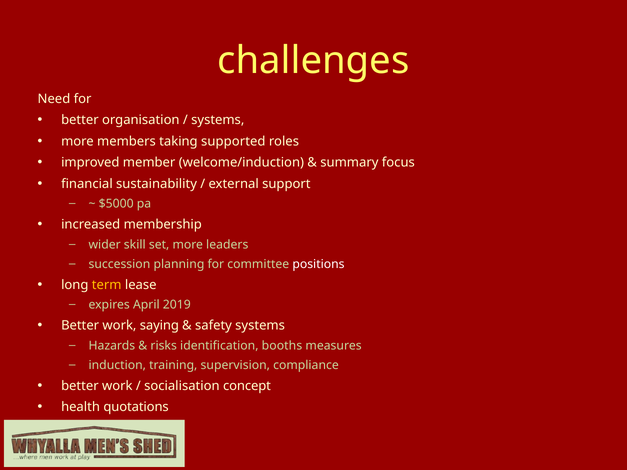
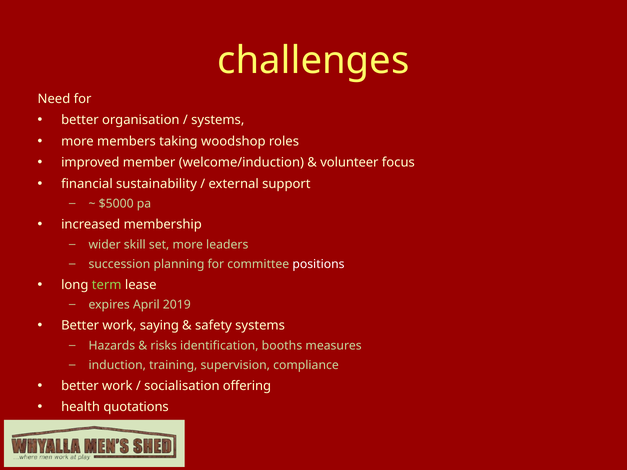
supported: supported -> woodshop
summary: summary -> volunteer
term colour: yellow -> light green
concept: concept -> offering
